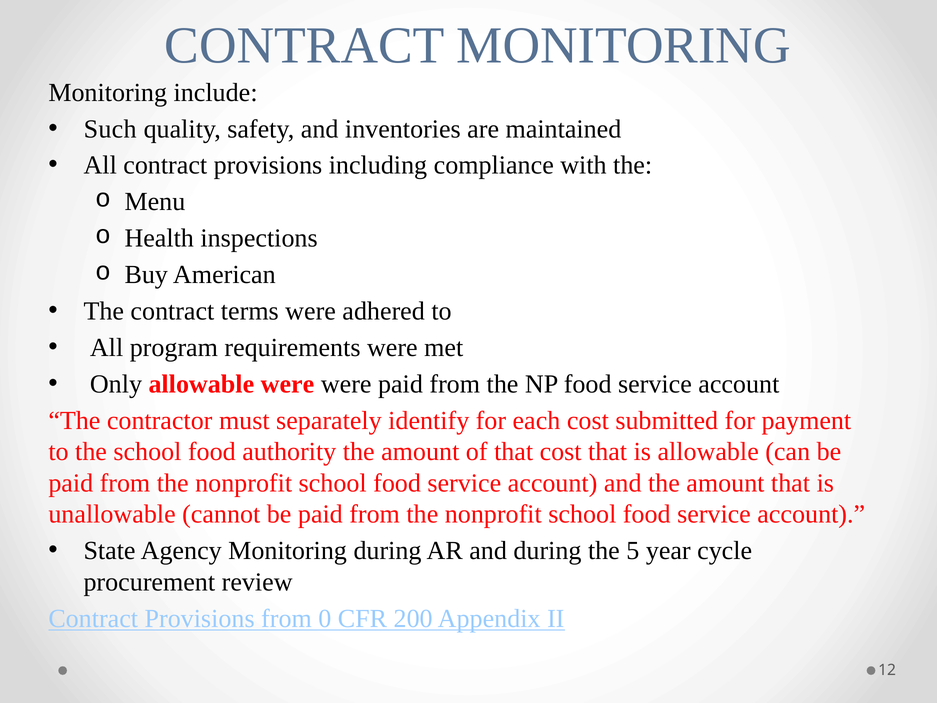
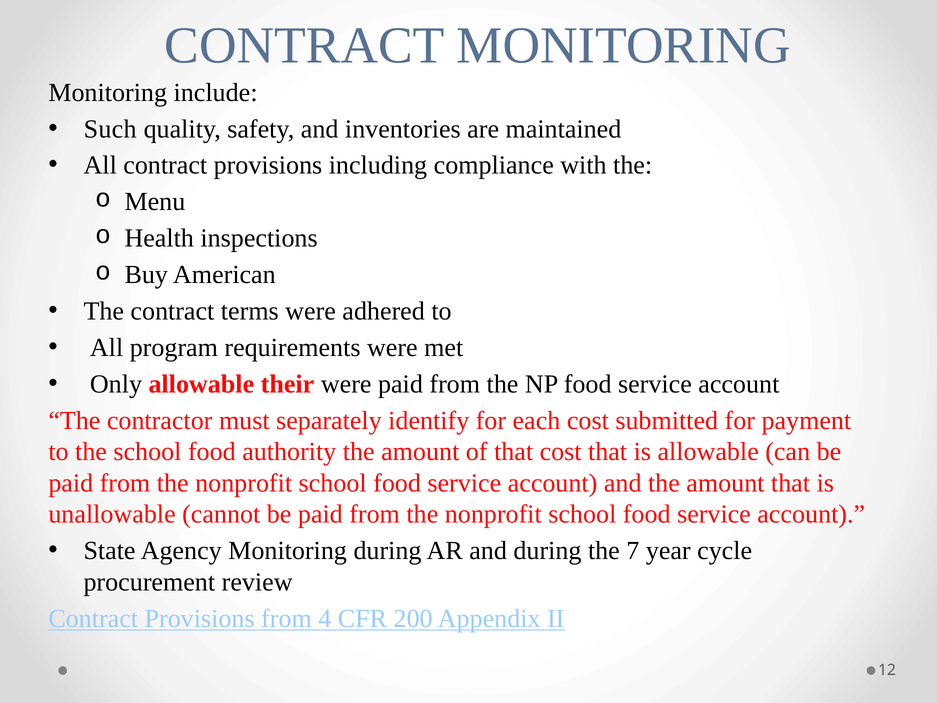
allowable were: were -> their
5: 5 -> 7
0: 0 -> 4
